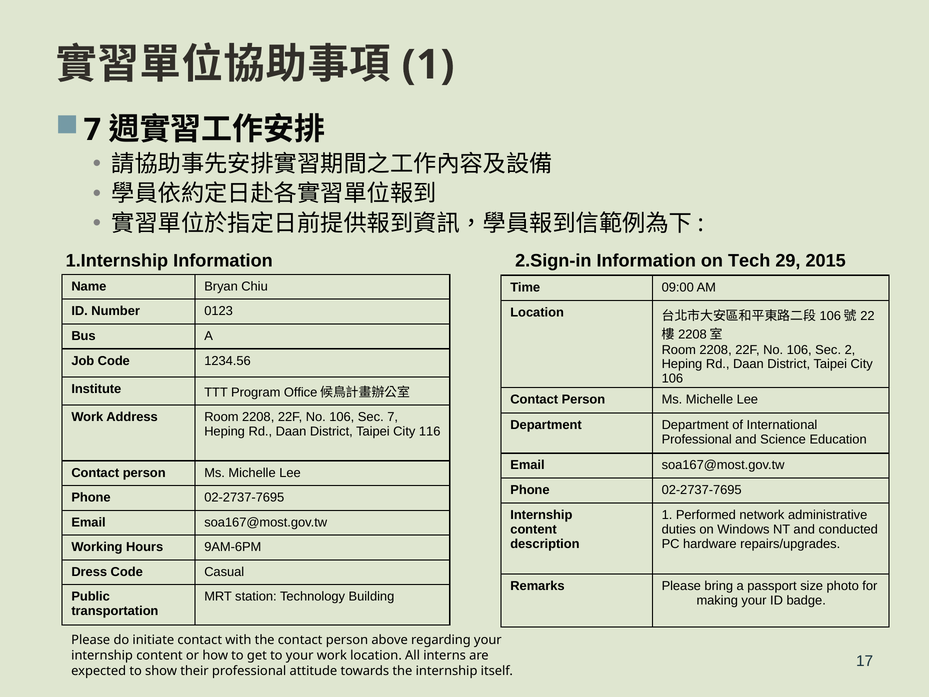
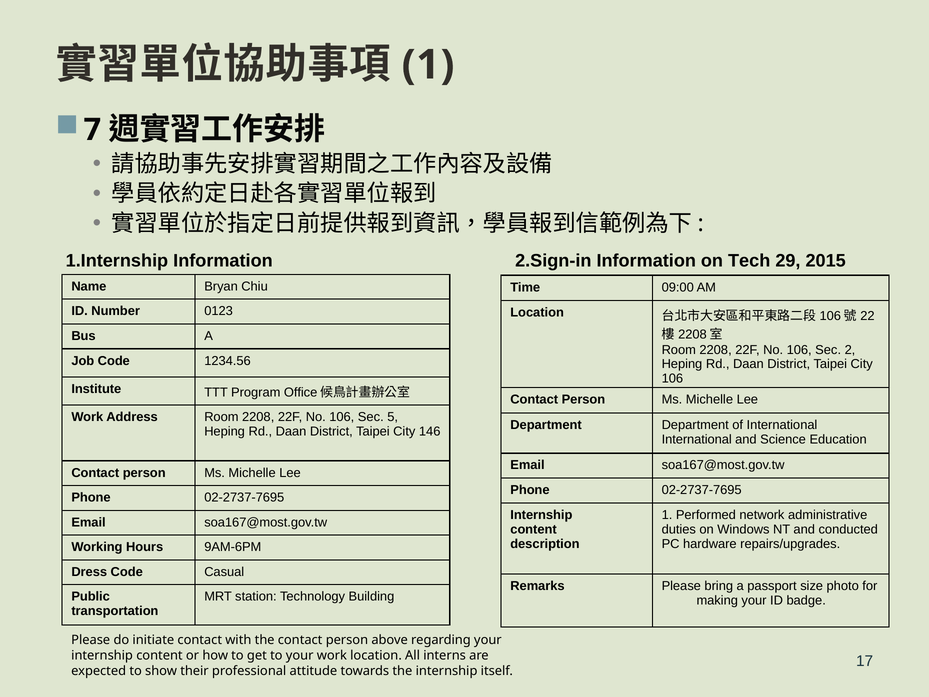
Sec 7: 7 -> 5
116: 116 -> 146
Professional at (697, 439): Professional -> International
